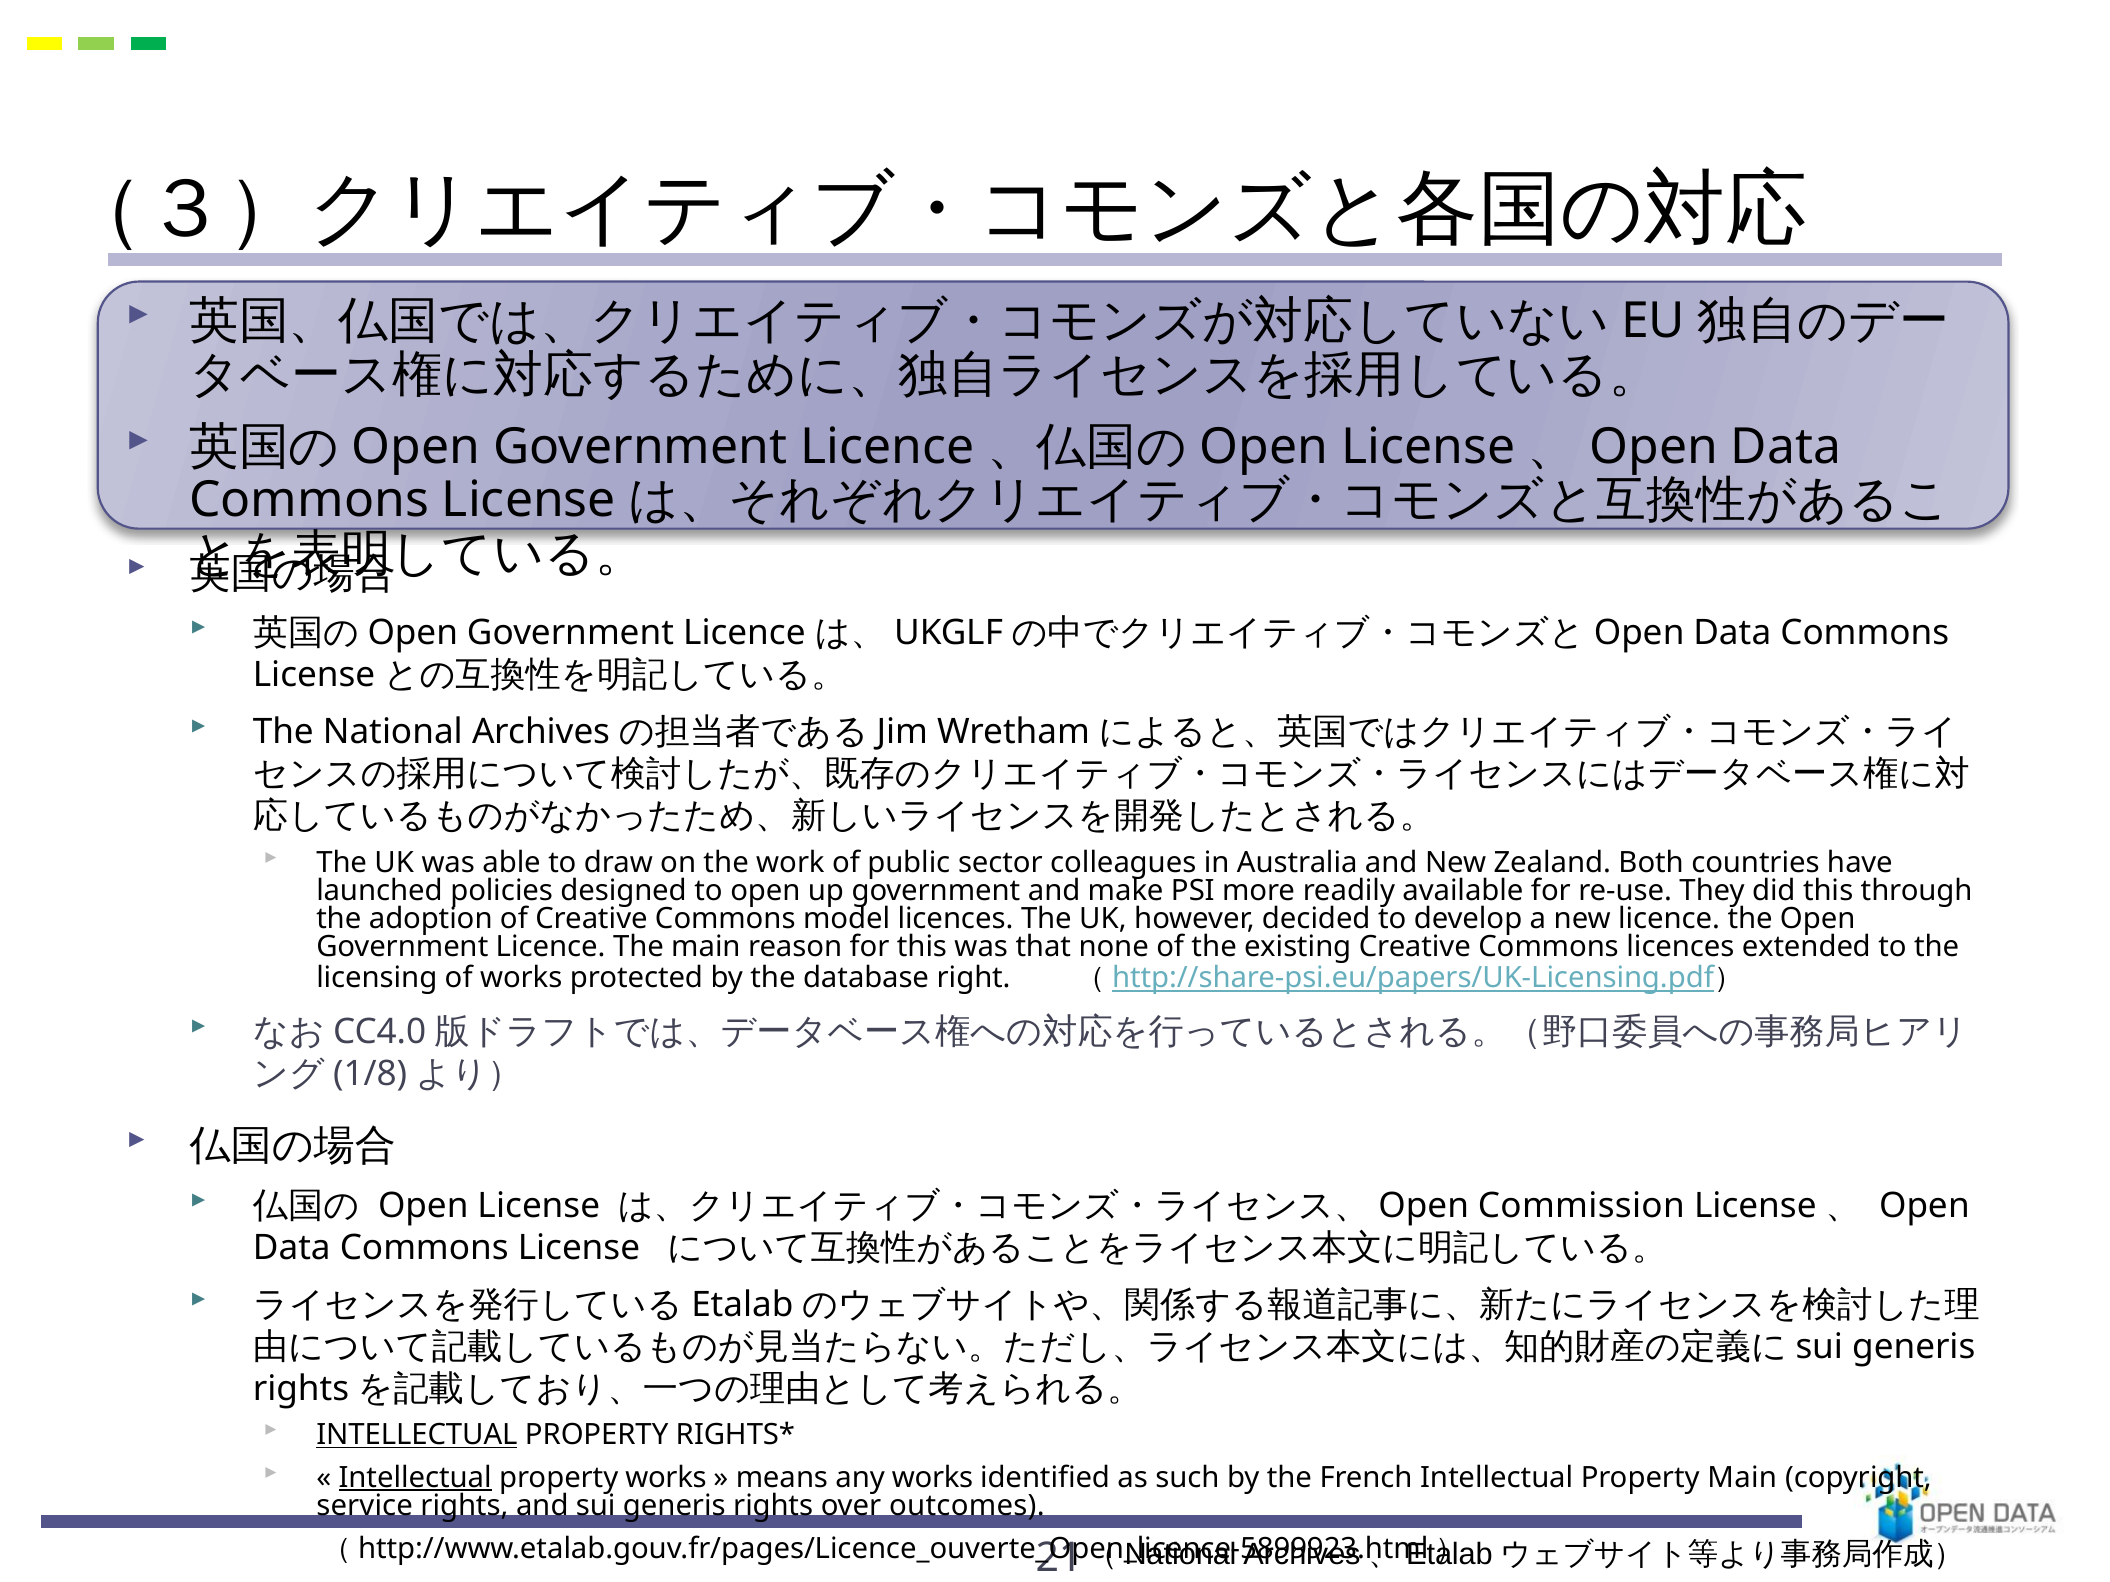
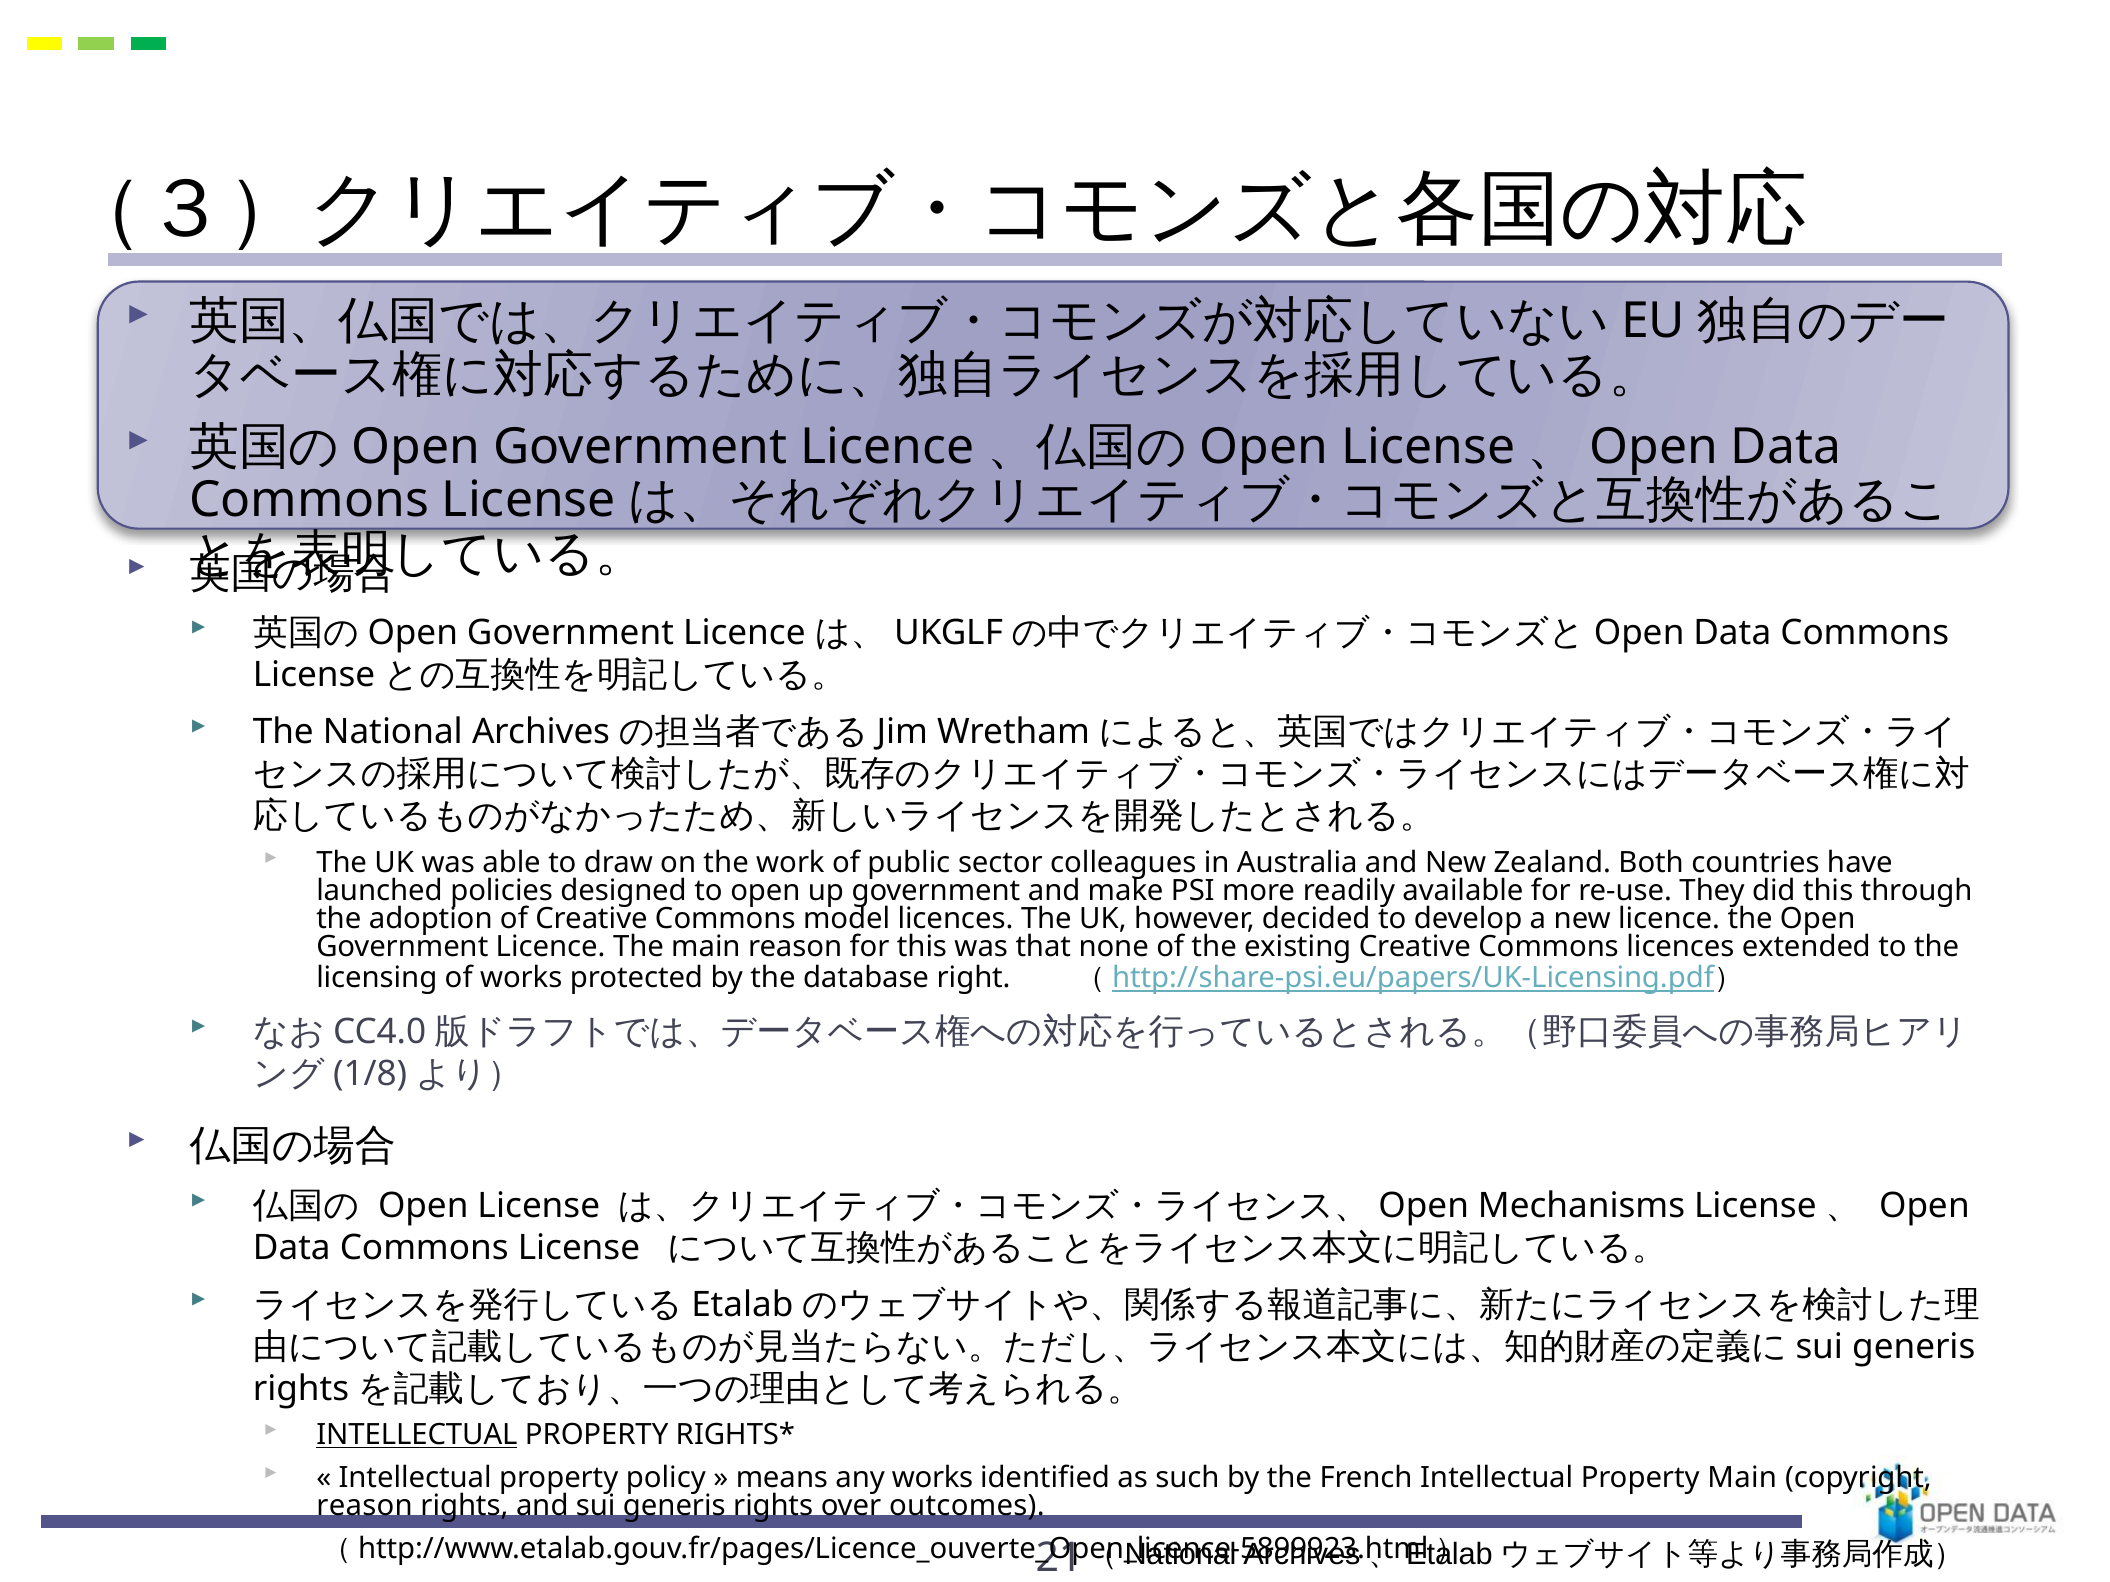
Commission: Commission -> Mechanisms
Intellectual at (415, 1478) underline: present -> none
property works: works -> policy
service at (365, 1506): service -> reason
